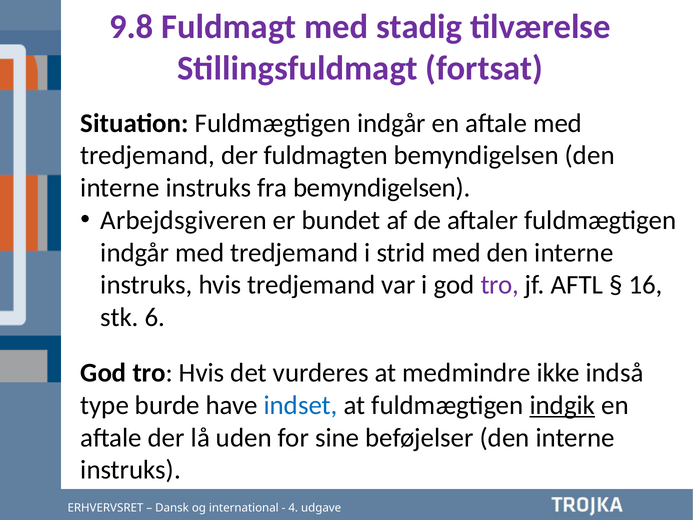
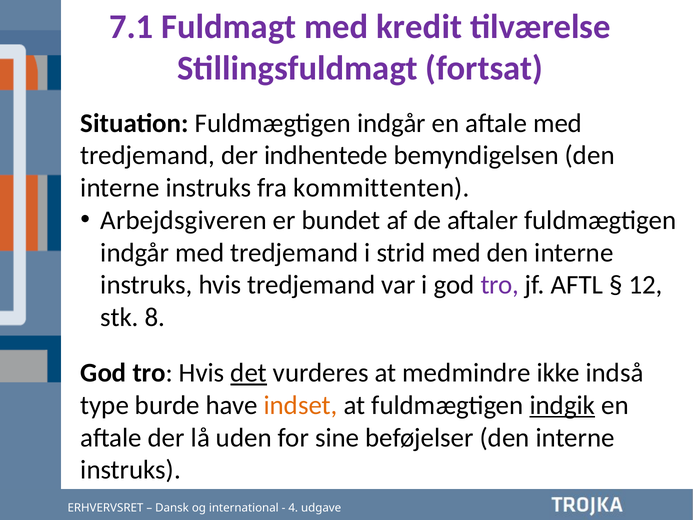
9.8: 9.8 -> 7.1
stadig: stadig -> kredit
fuldmagten: fuldmagten -> indhentede
fra bemyndigelsen: bemyndigelsen -> kommittenten
16: 16 -> 12
6: 6 -> 8
det underline: none -> present
indset colour: blue -> orange
